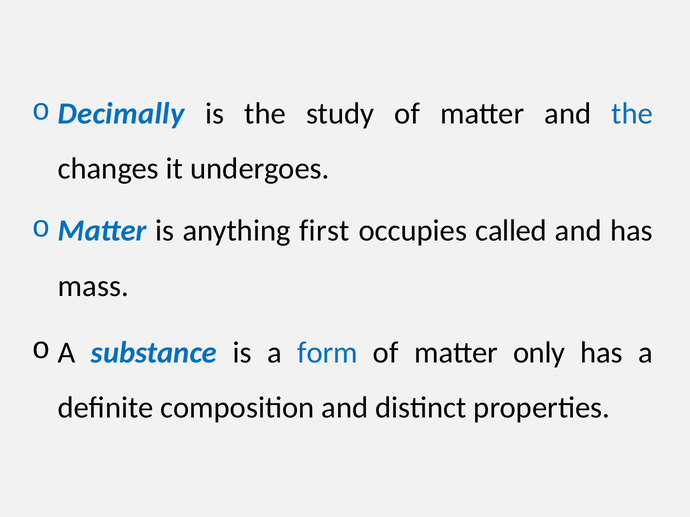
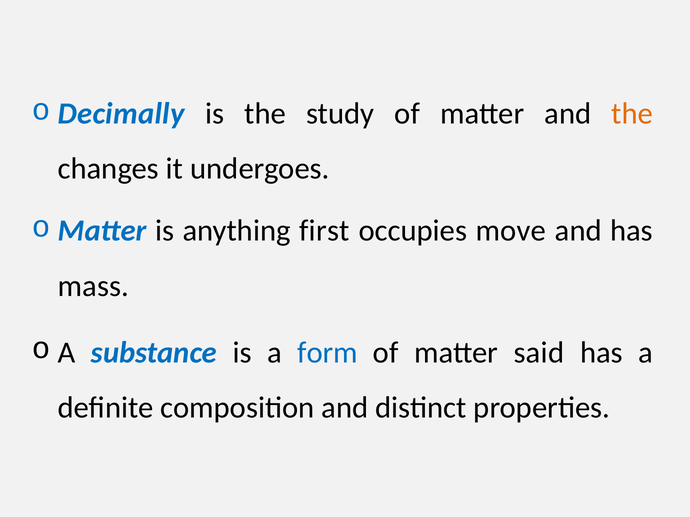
the at (632, 114) colour: blue -> orange
called: called -> move
only: only -> said
